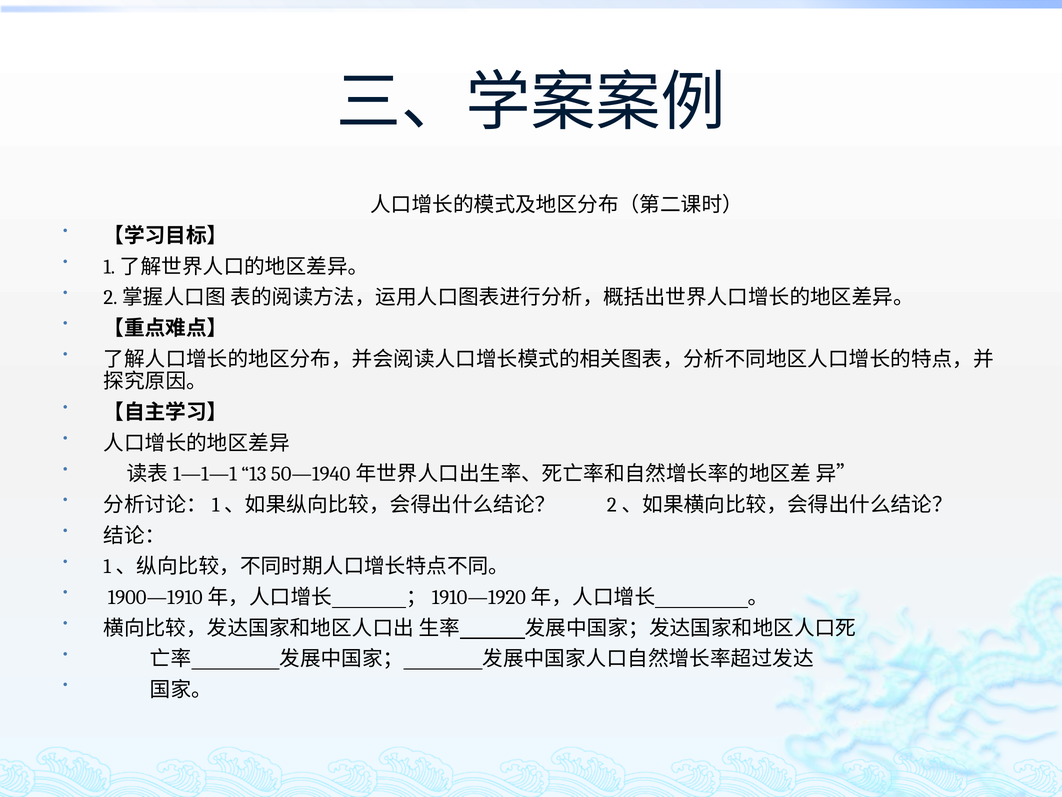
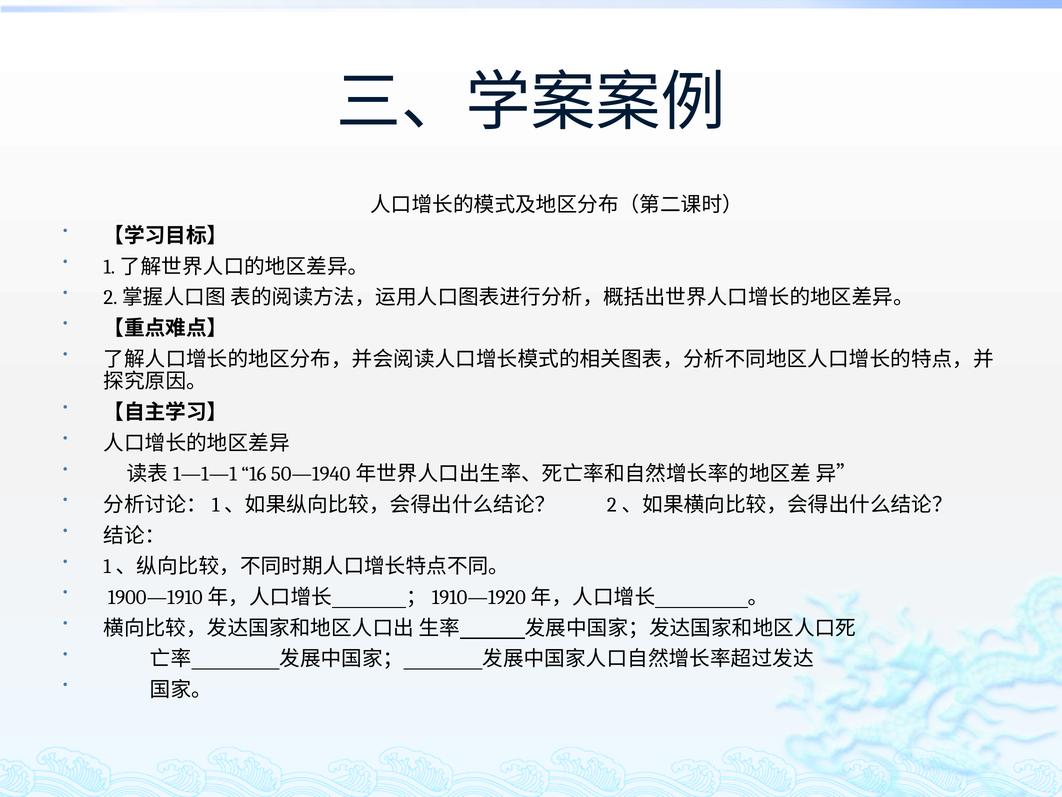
13: 13 -> 16
